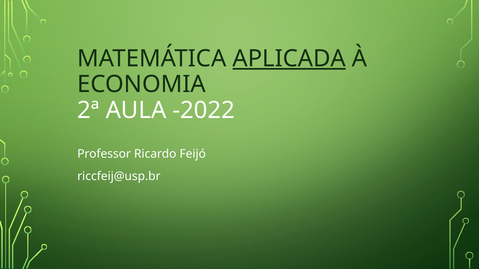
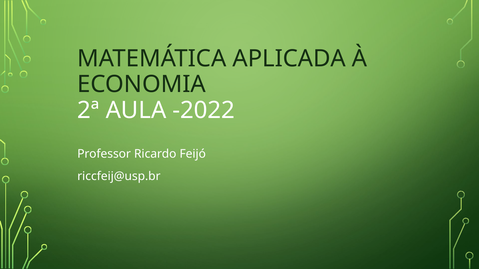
APLICADA underline: present -> none
